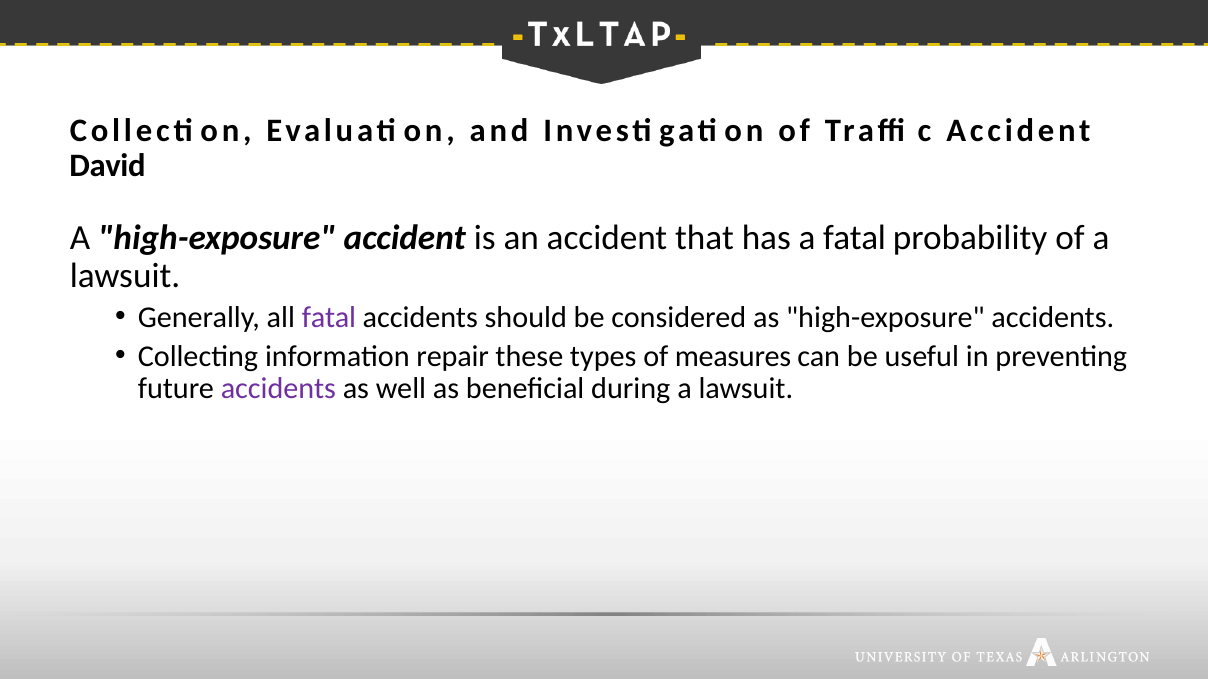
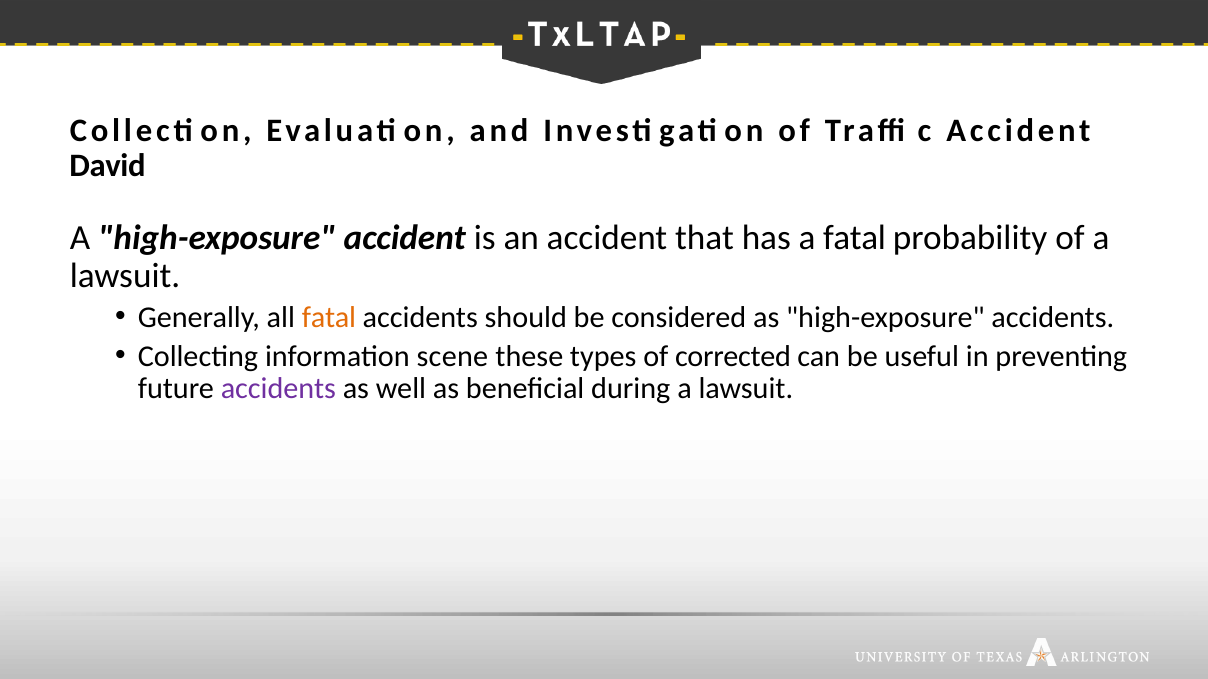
fatal at (329, 317) colour: purple -> orange
repair: repair -> scene
measures: measures -> corrected
